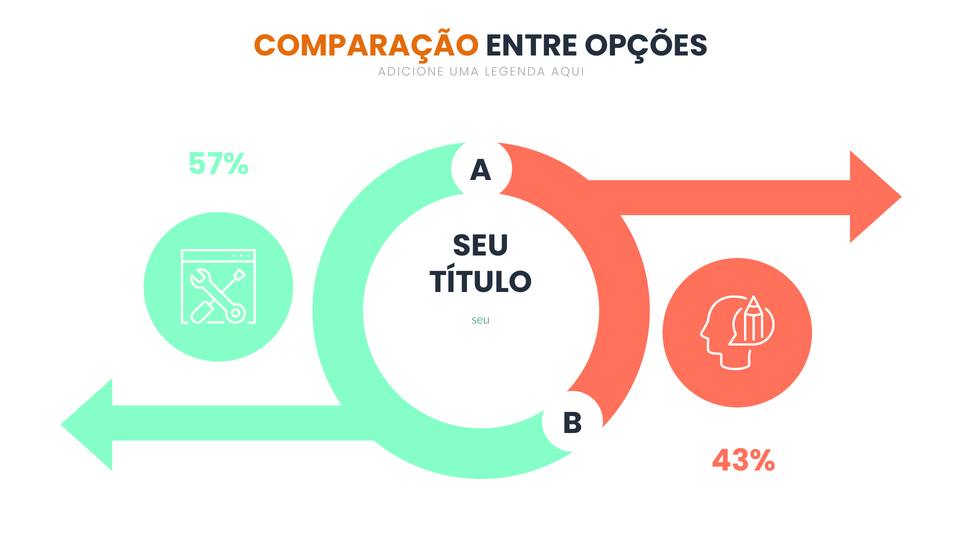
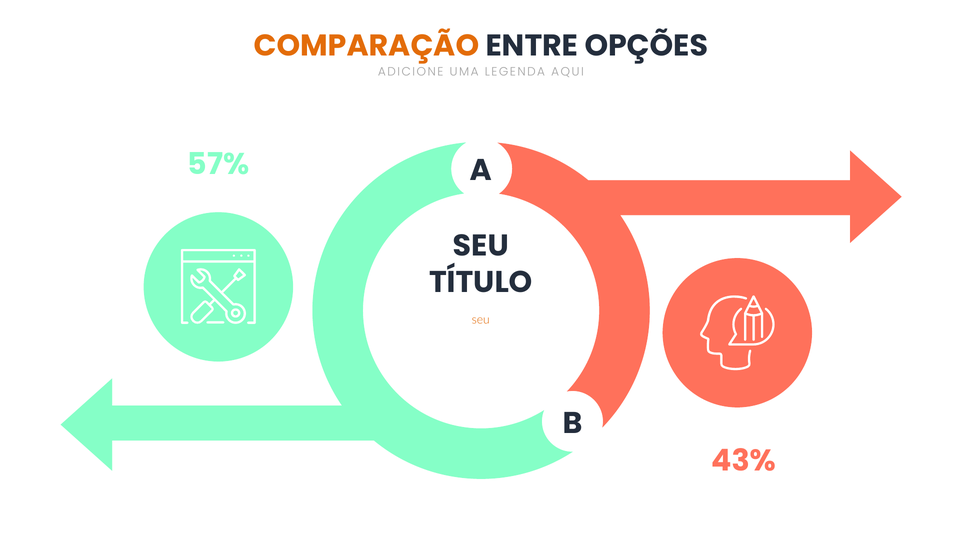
seu at (481, 320) colour: green -> orange
